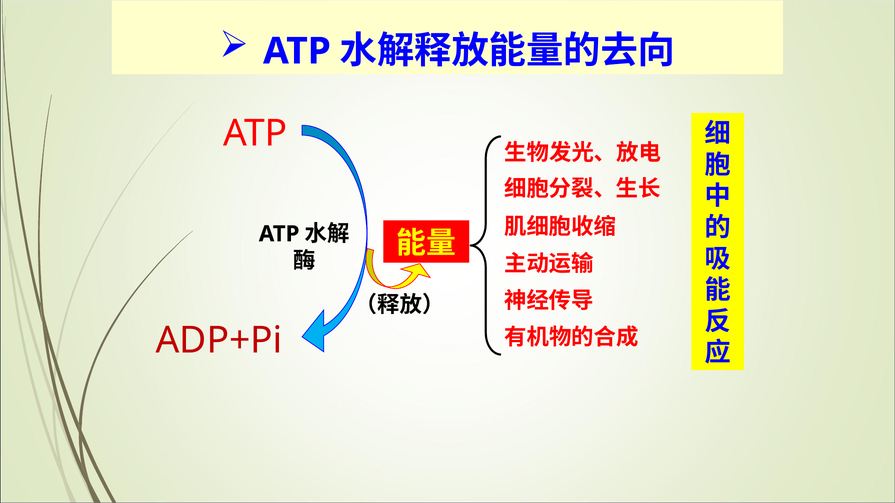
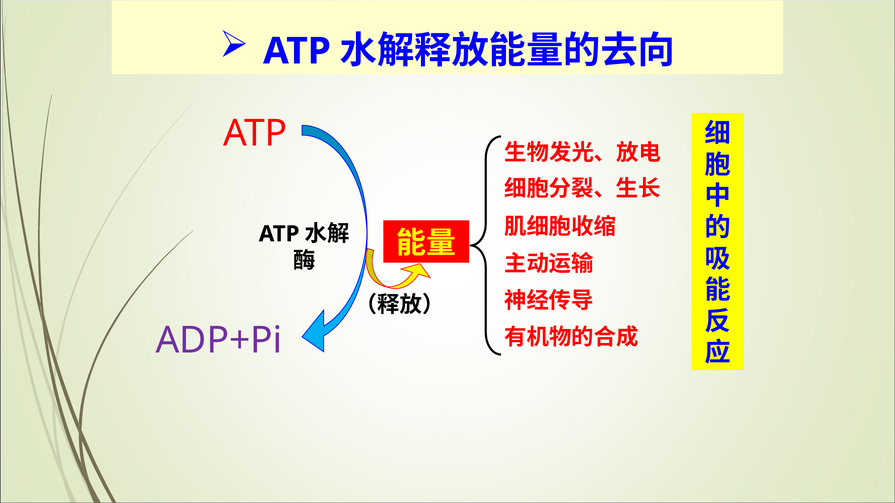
ADP+Pi colour: red -> purple
